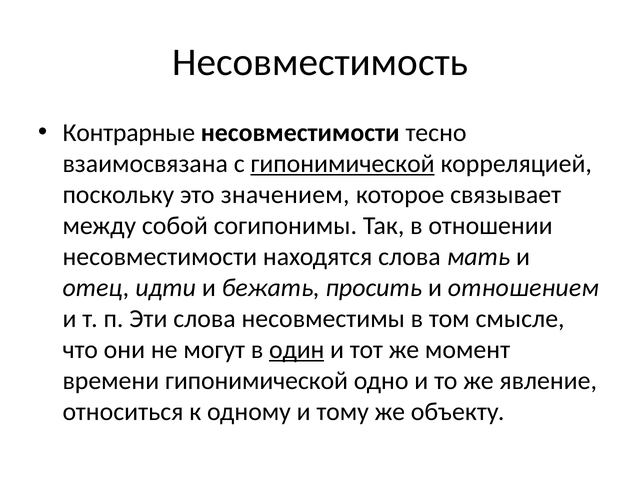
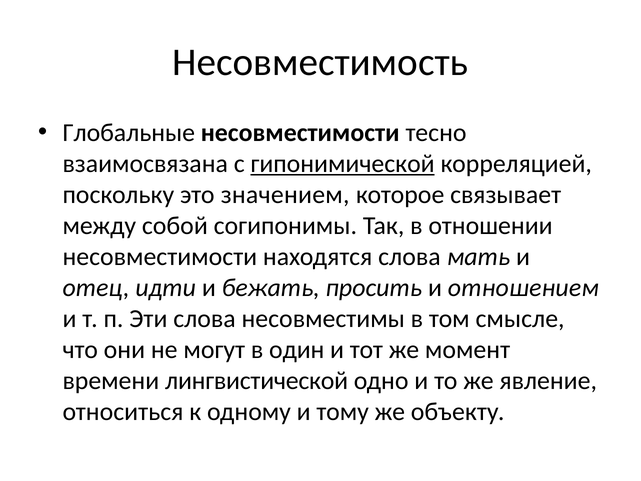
Контрарные: Контрарные -> Глобальные
один underline: present -> none
времени гипонимической: гипонимической -> лингвистической
